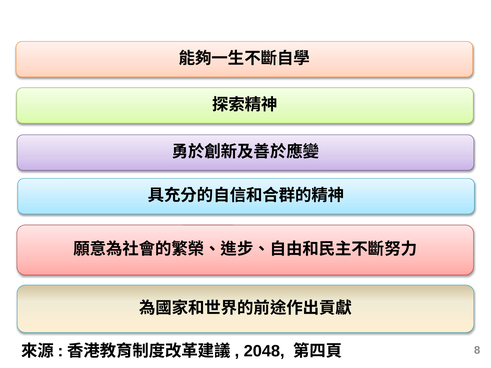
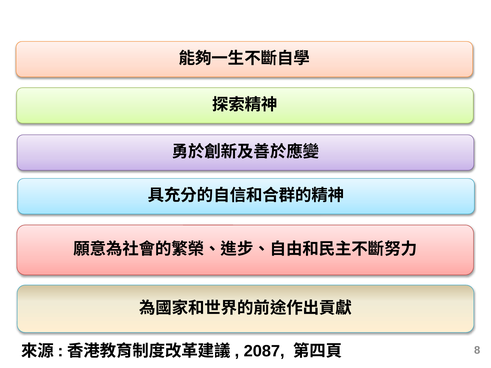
2048: 2048 -> 2087
